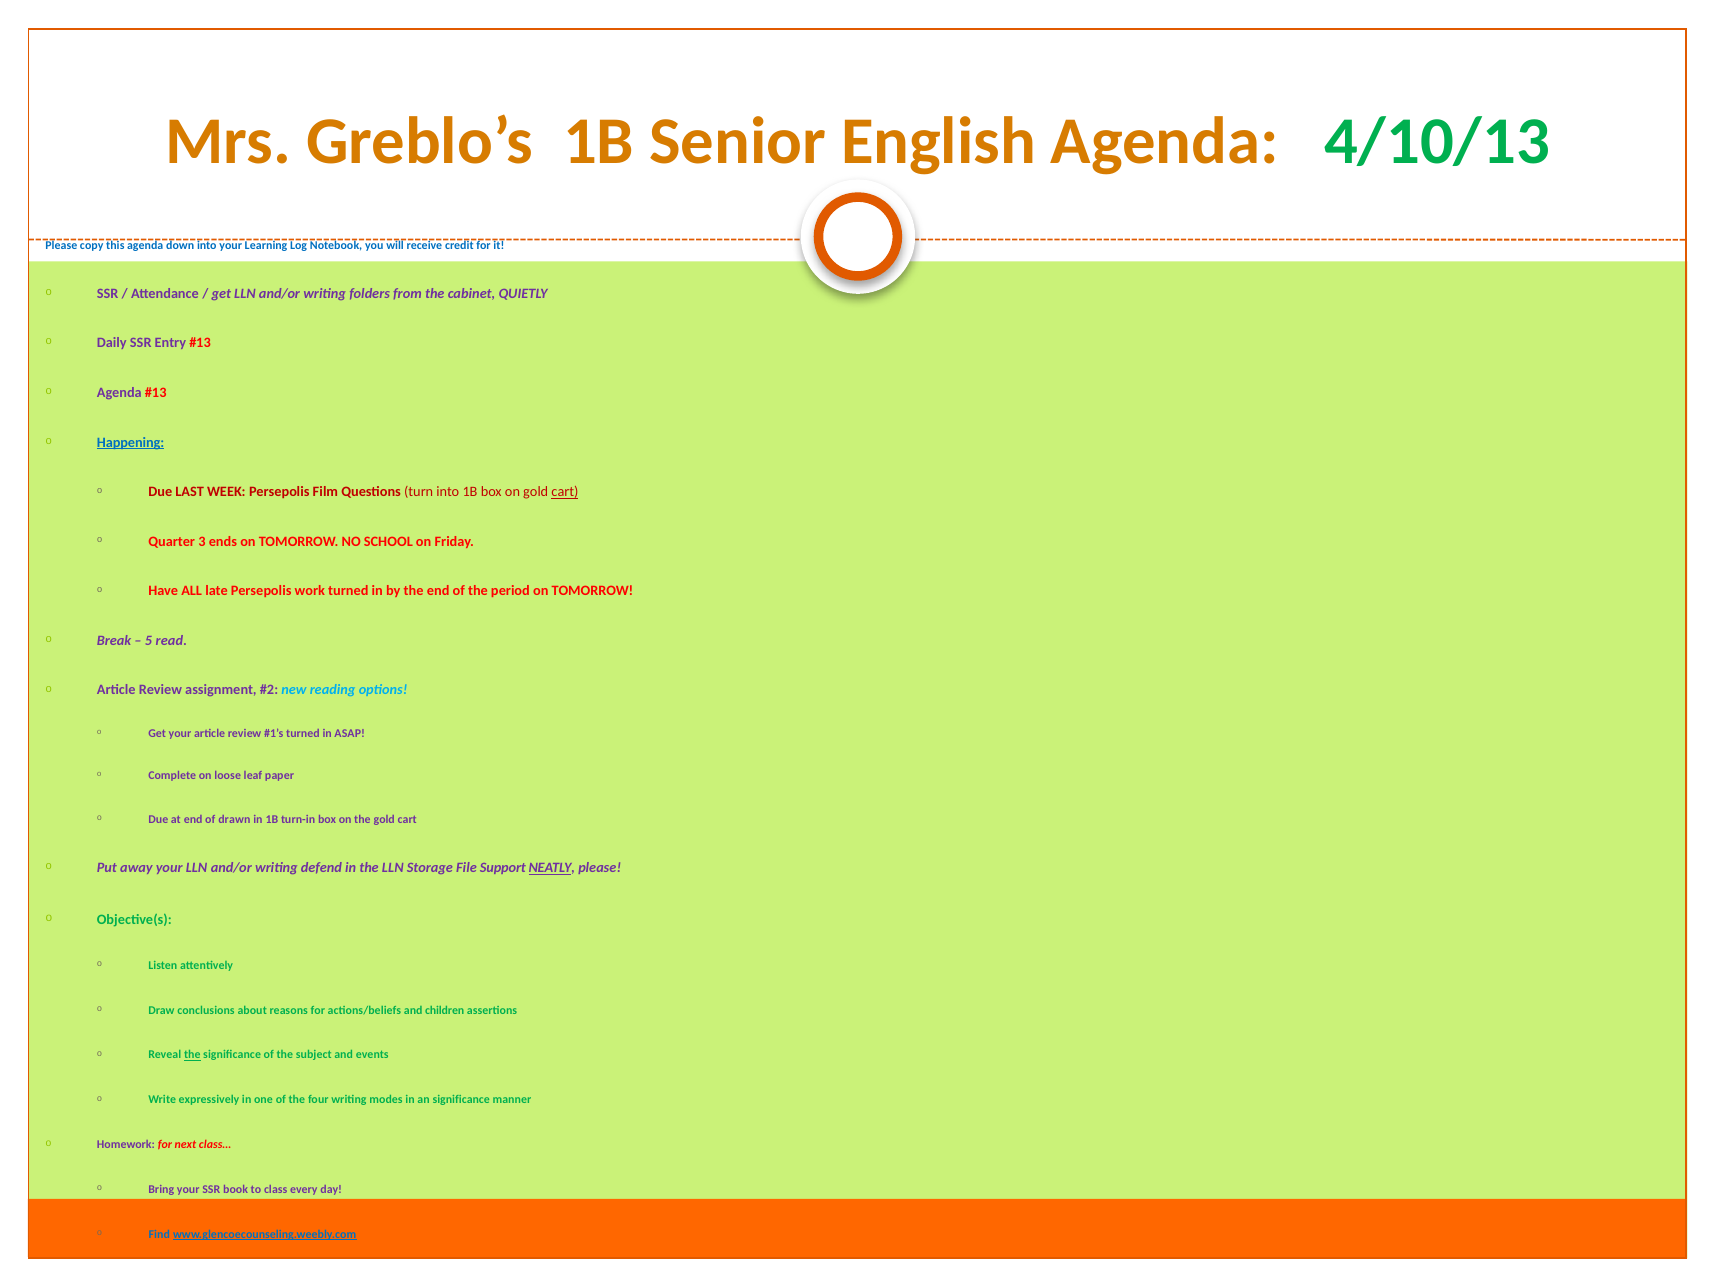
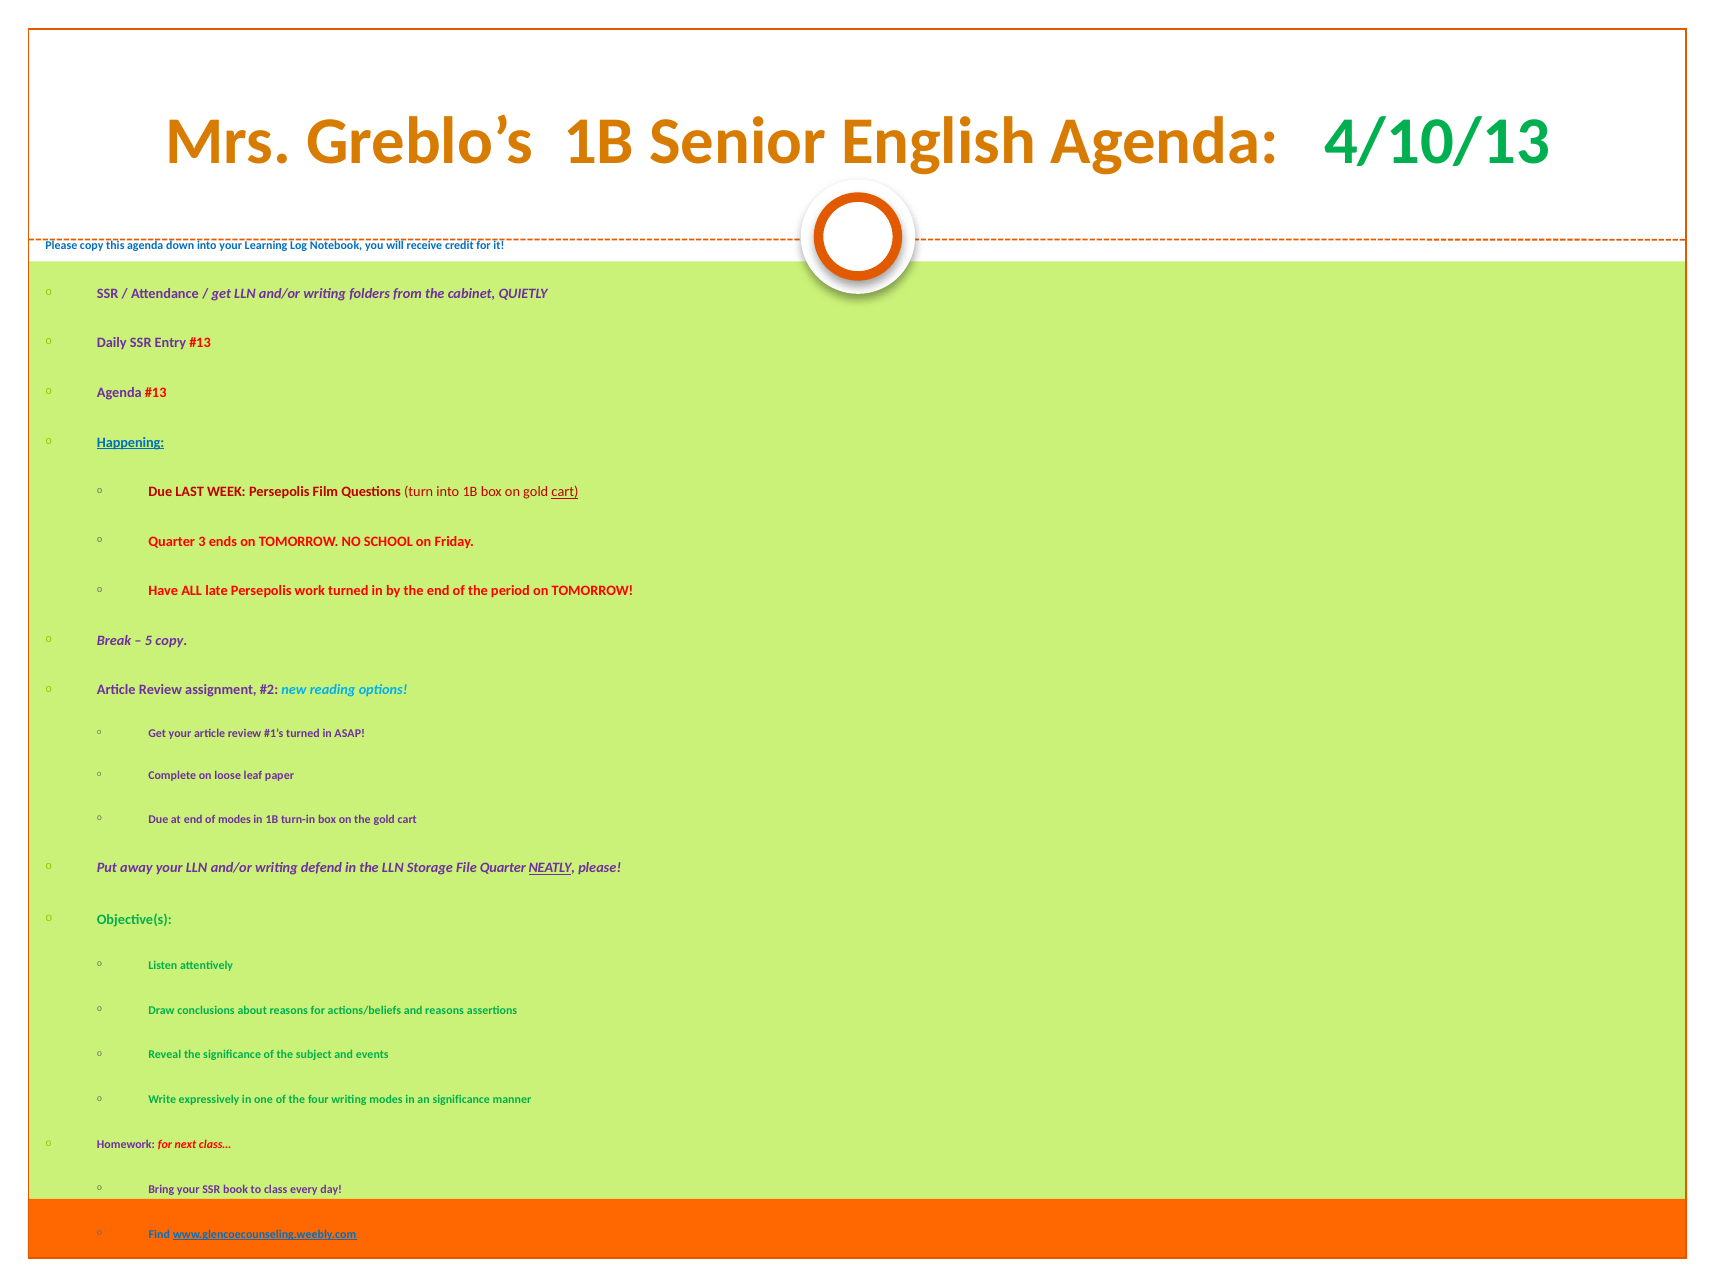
5 read: read -> copy
of drawn: drawn -> modes
File Support: Support -> Quarter
and children: children -> reasons
the at (192, 1055) underline: present -> none
